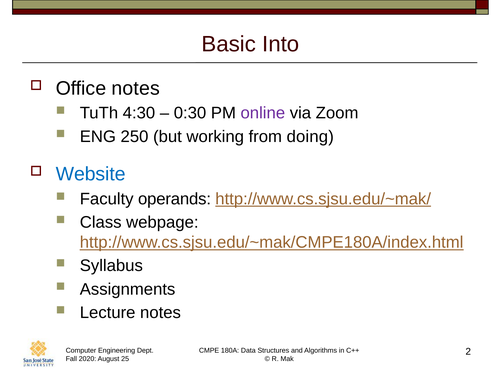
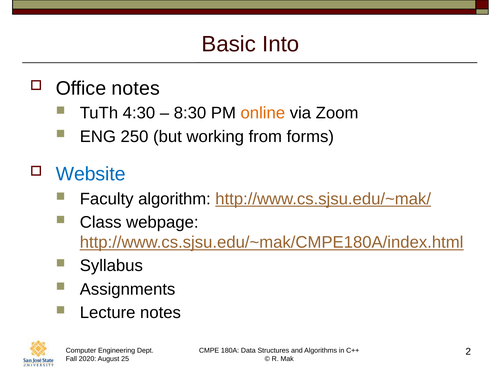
0:30: 0:30 -> 8:30
online colour: purple -> orange
doing: doing -> forms
operands: operands -> algorithm
